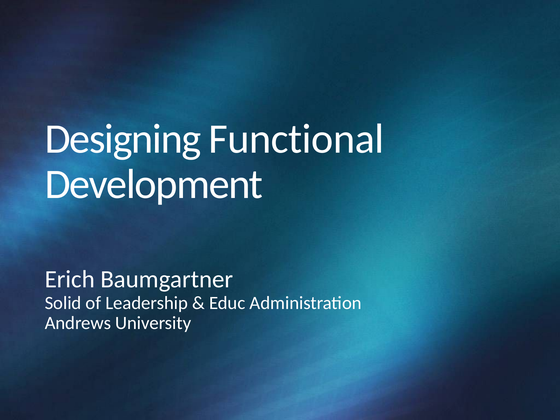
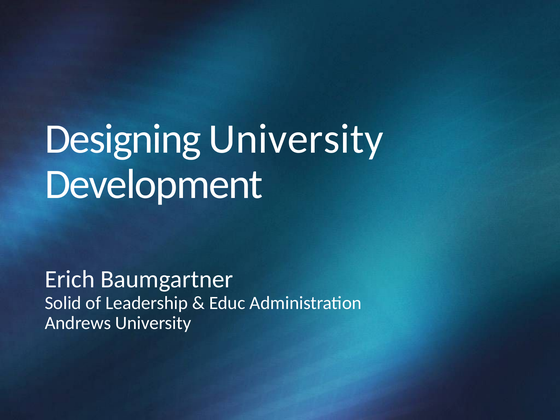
Designing Functional: Functional -> University
